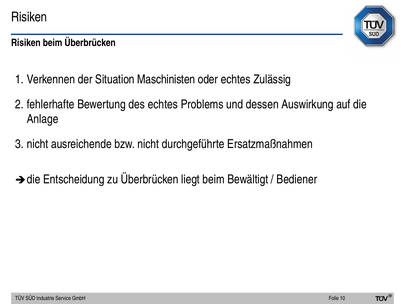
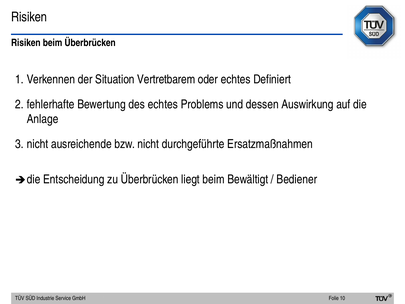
Maschinisten: Maschinisten -> Vertretbarem
Zulässig: Zulässig -> Definiert
